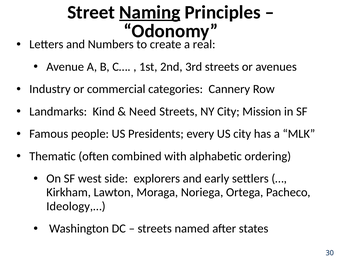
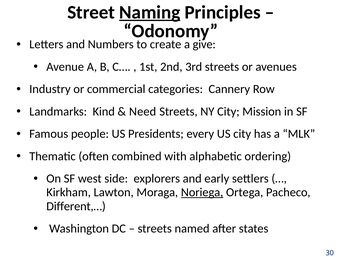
real: real -> give
Noriega underline: none -> present
Ideology,…: Ideology,… -> Different,…
